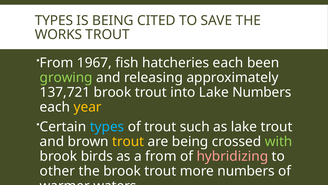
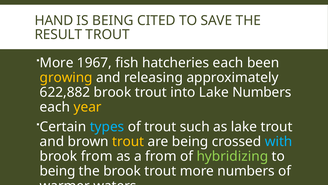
TYPES at (54, 21): TYPES -> HAND
WORKS: WORKS -> RESULT
From at (57, 63): From -> More
growing colour: light green -> yellow
137,721: 137,721 -> 622,882
with colour: light green -> light blue
brook birds: birds -> from
hybridizing colour: pink -> light green
other at (57, 171): other -> being
